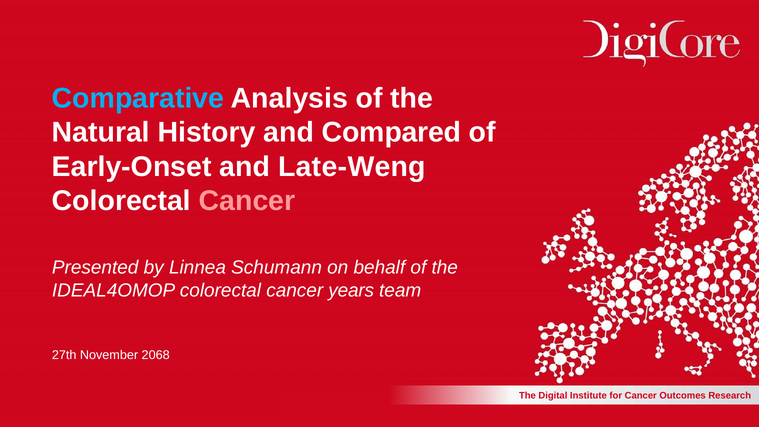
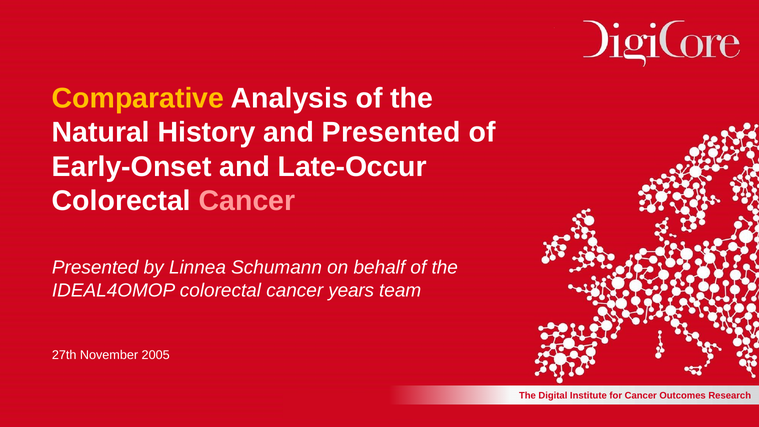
Comparative colour: light blue -> yellow
and Compared: Compared -> Presented
Late-Weng: Late-Weng -> Late-Occur
2068: 2068 -> 2005
